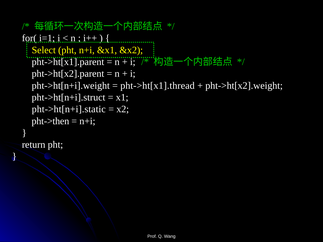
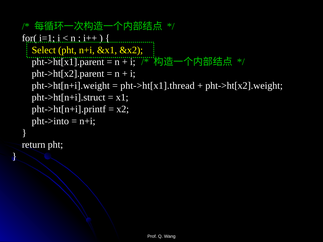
pht->ht[n+i].static: pht->ht[n+i].static -> pht->ht[n+i].printf
pht->then: pht->then -> pht->into
